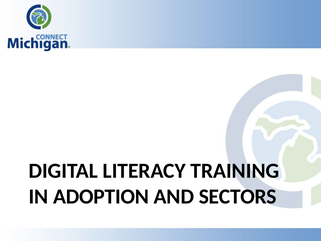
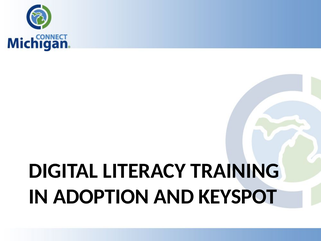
SECTORS: SECTORS -> KEYSPOT
